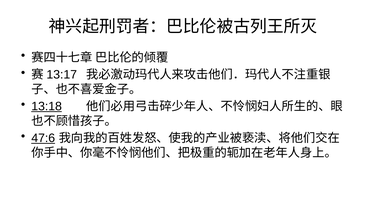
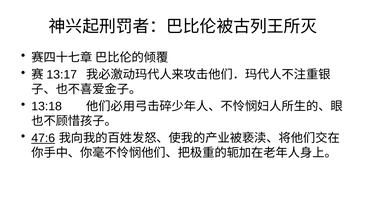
13:18 underline: present -> none
